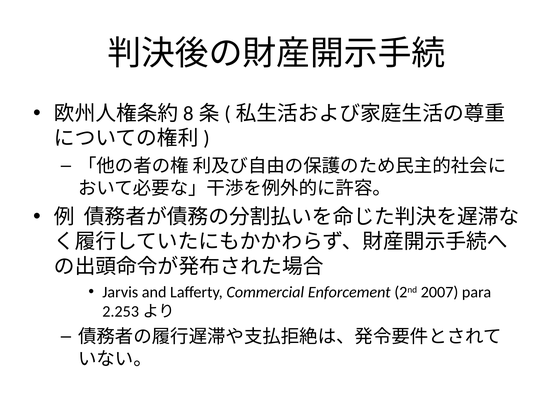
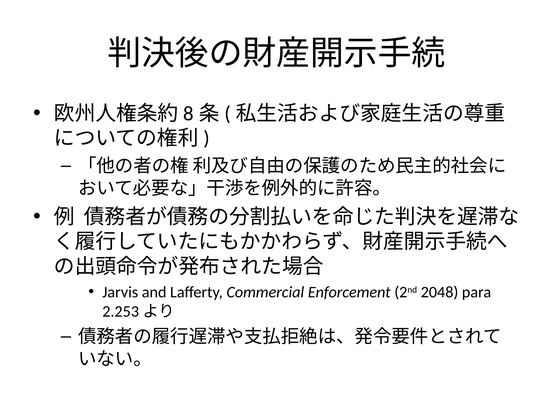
2007: 2007 -> 2048
